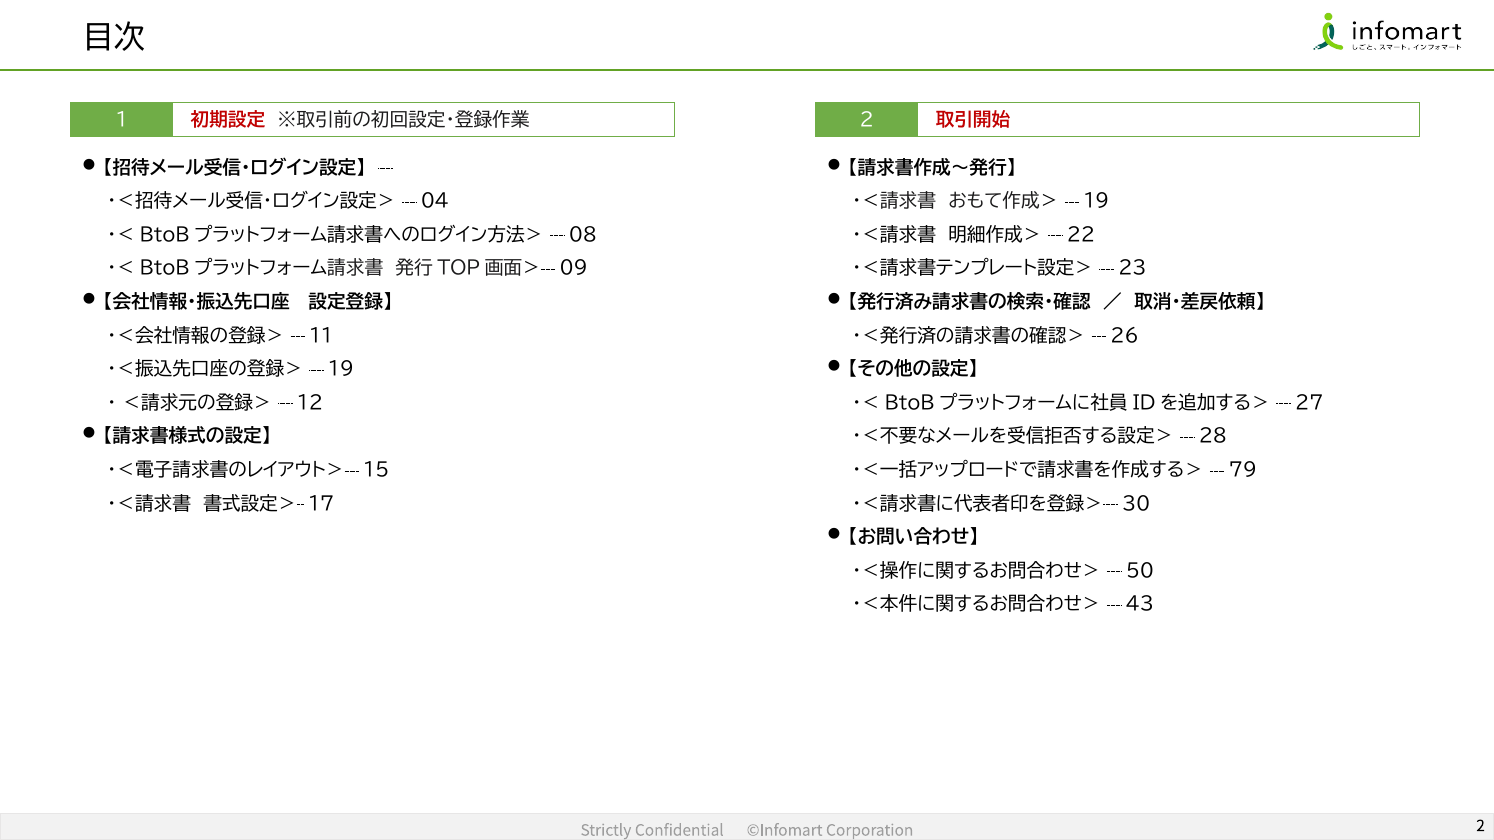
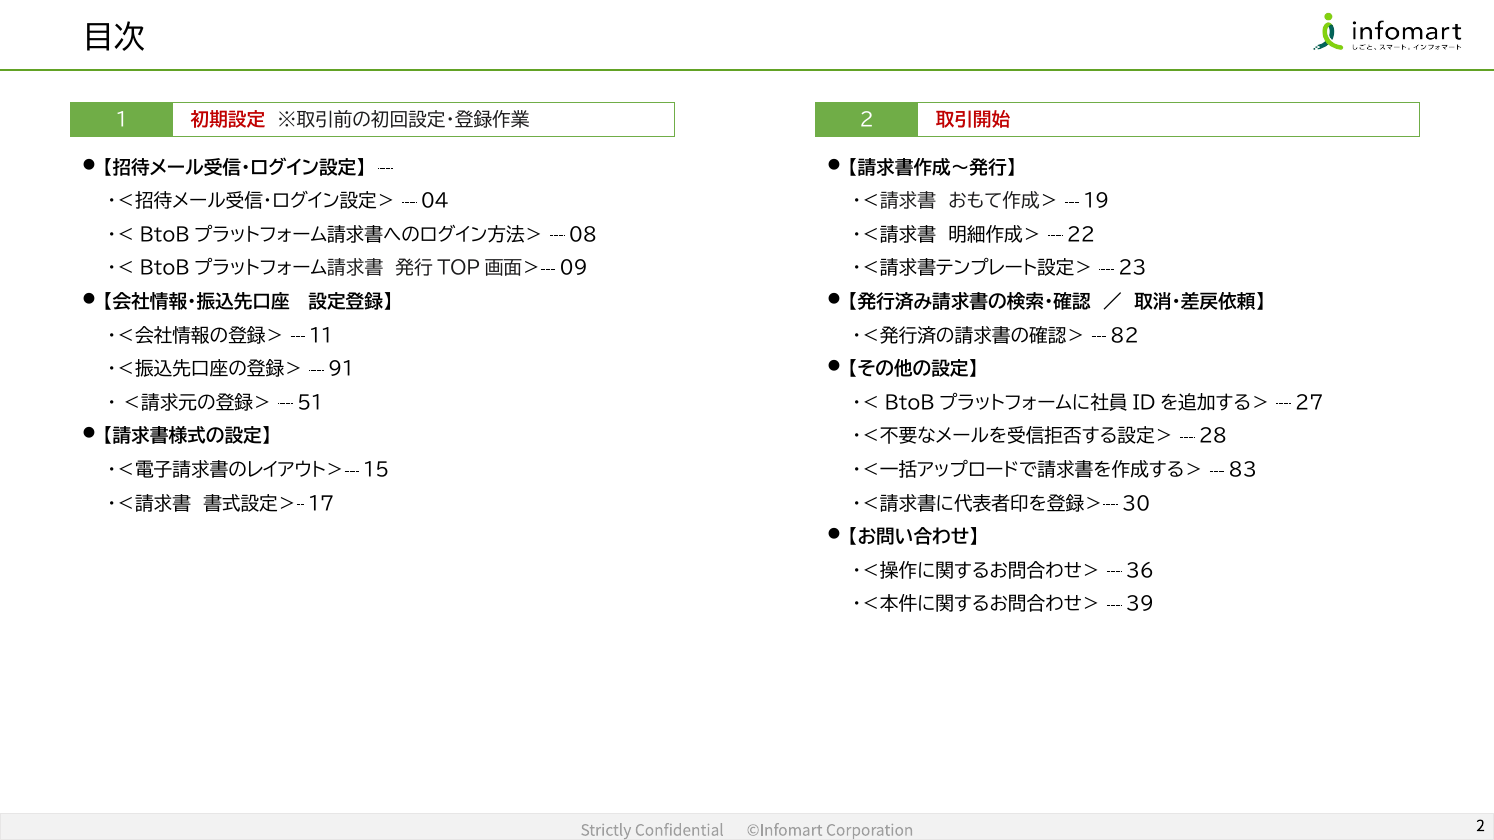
26: 26 -> 82
19 at (341, 370): 19 -> 91
12: 12 -> 51
79: 79 -> 83
50: 50 -> 36
43: 43 -> 39
